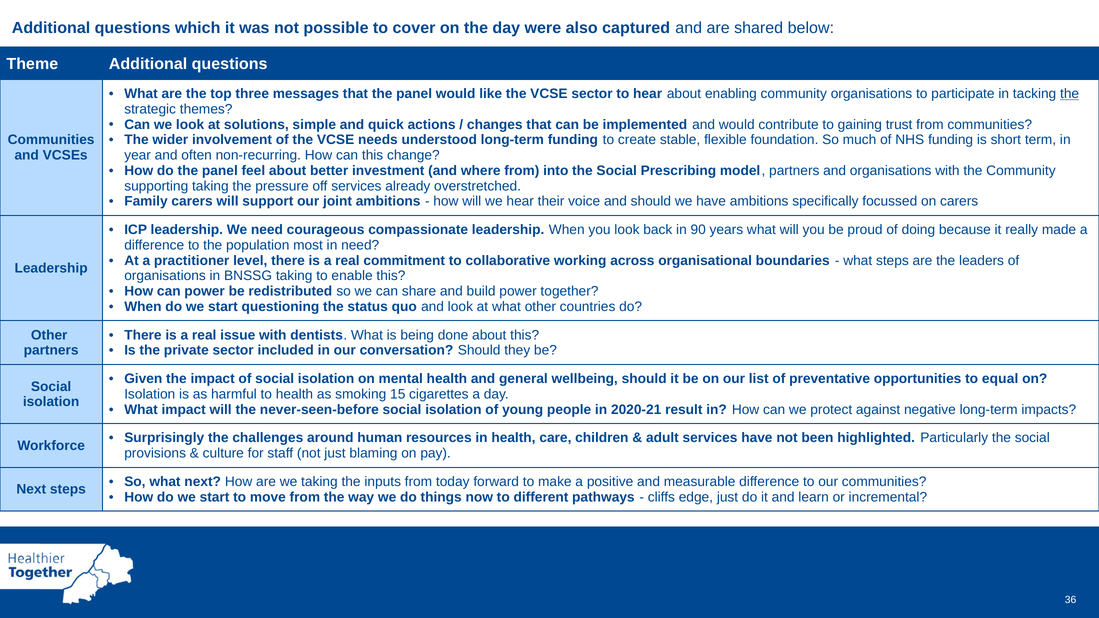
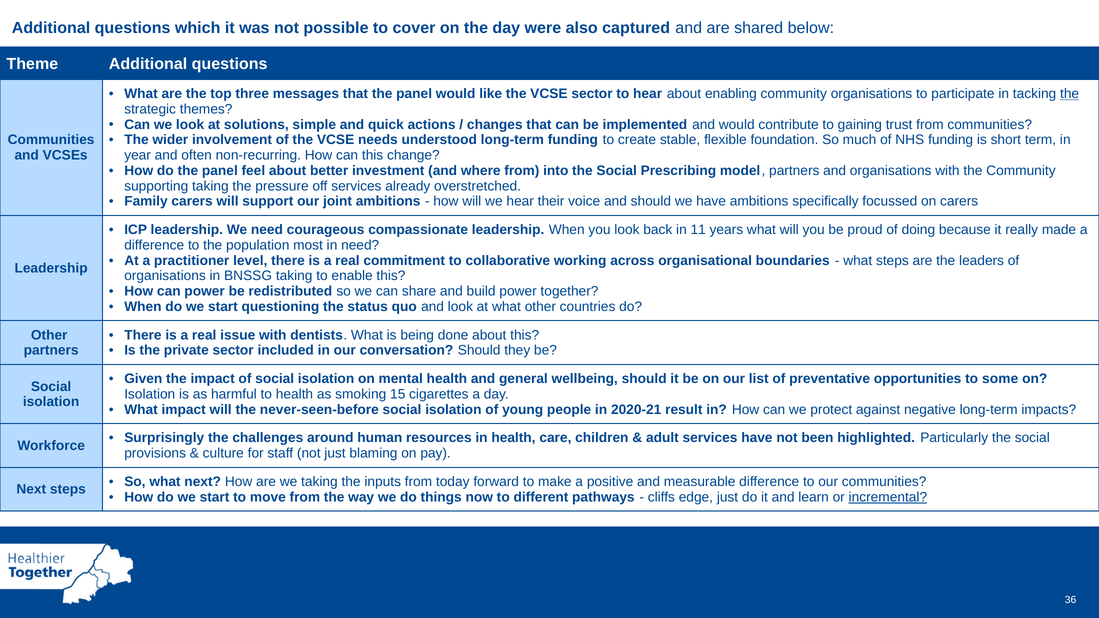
90: 90 -> 11
equal: equal -> some
incremental underline: none -> present
